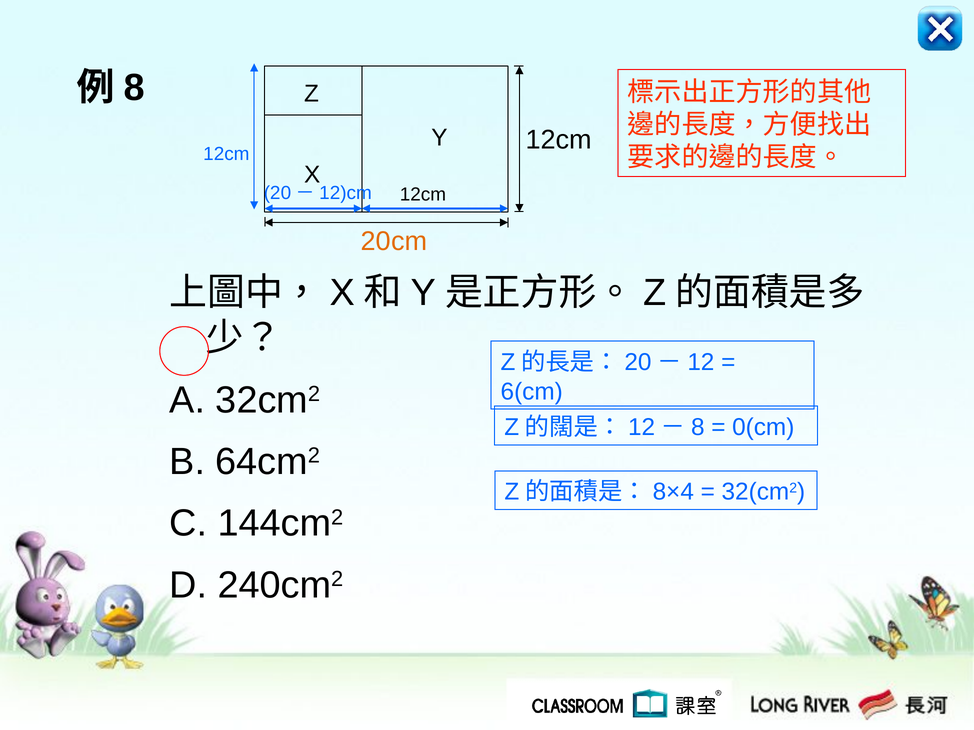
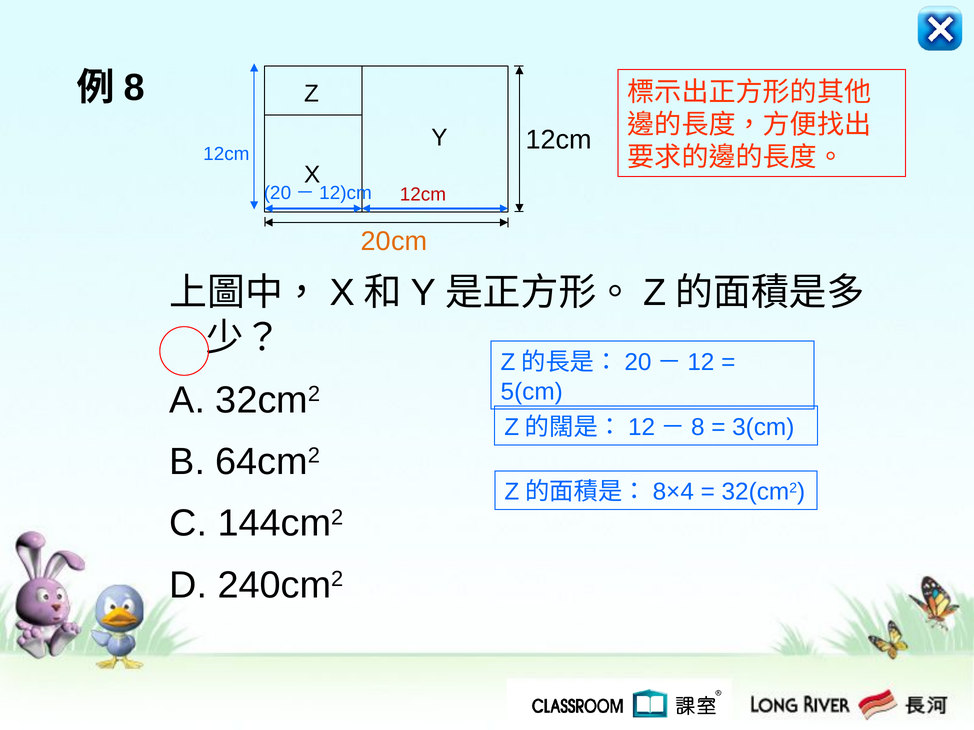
12cm at (423, 195) colour: black -> red
6(cm: 6(cm -> 5(cm
0(cm: 0(cm -> 3(cm
